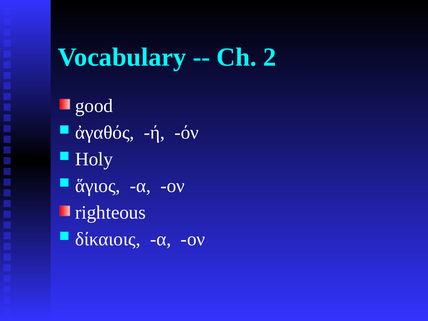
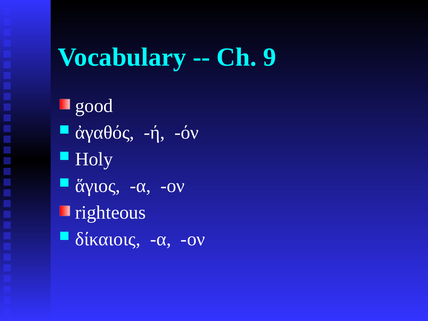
2: 2 -> 9
